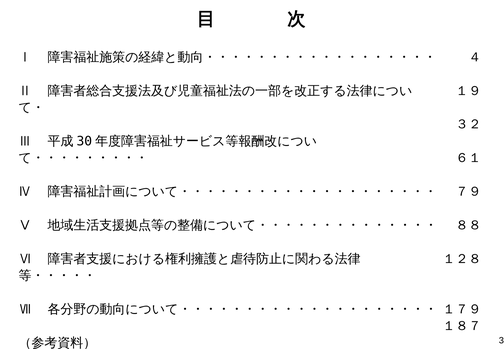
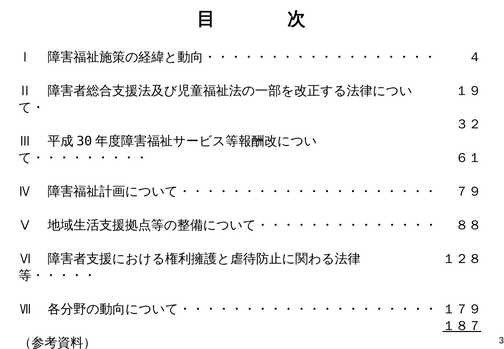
１８７ underline: none -> present
